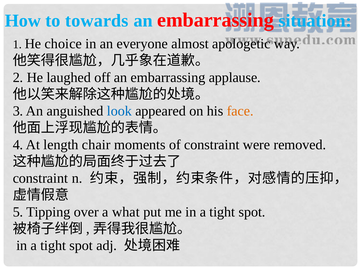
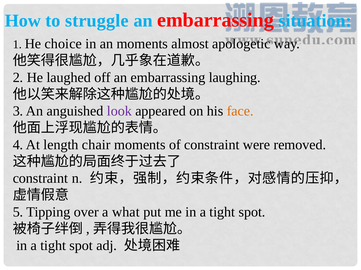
towards: towards -> struggle
an everyone: everyone -> moments
applause: applause -> laughing
look colour: blue -> purple
